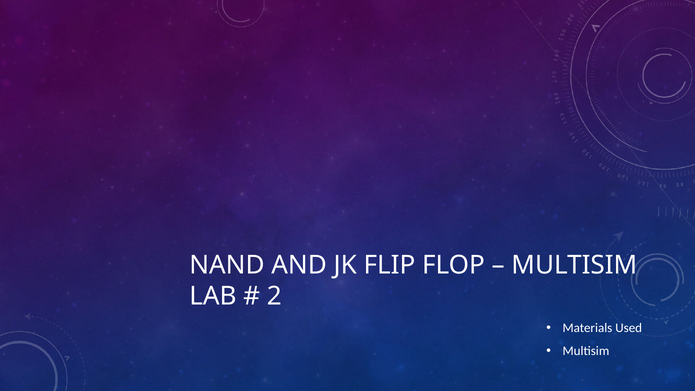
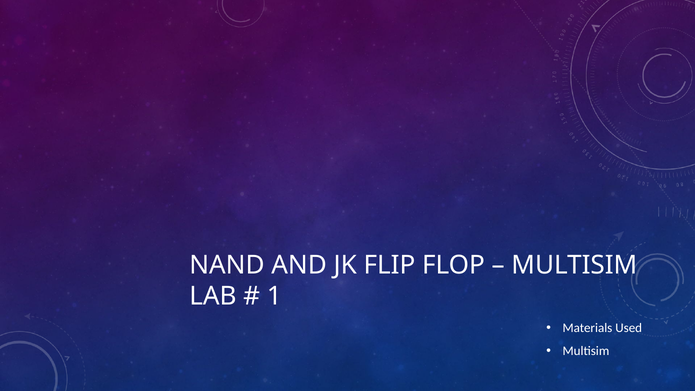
2: 2 -> 1
